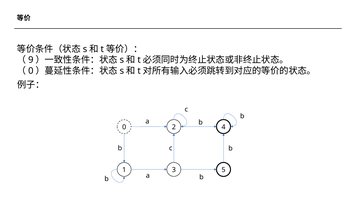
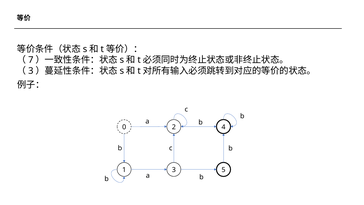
9: 9 -> 7
0 at (31, 71): 0 -> 3
